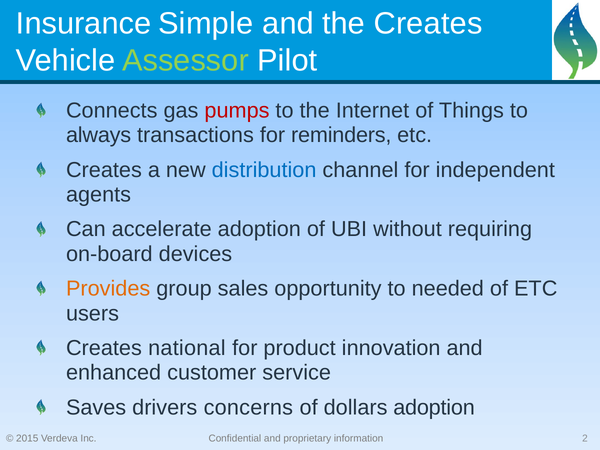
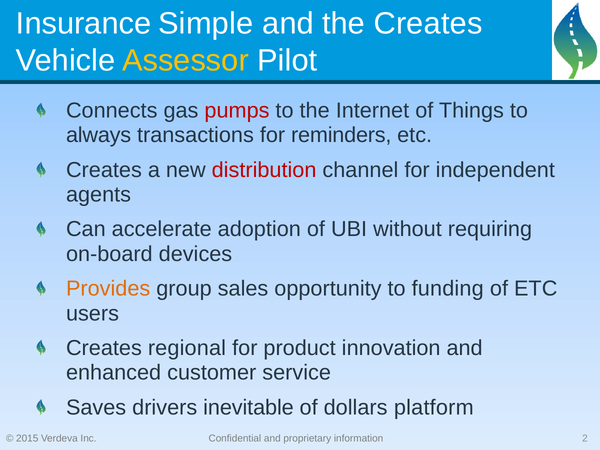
Assessor colour: light green -> yellow
distribution colour: blue -> red
needed: needed -> funding
national: national -> regional
concerns: concerns -> inevitable
dollars adoption: adoption -> platform
